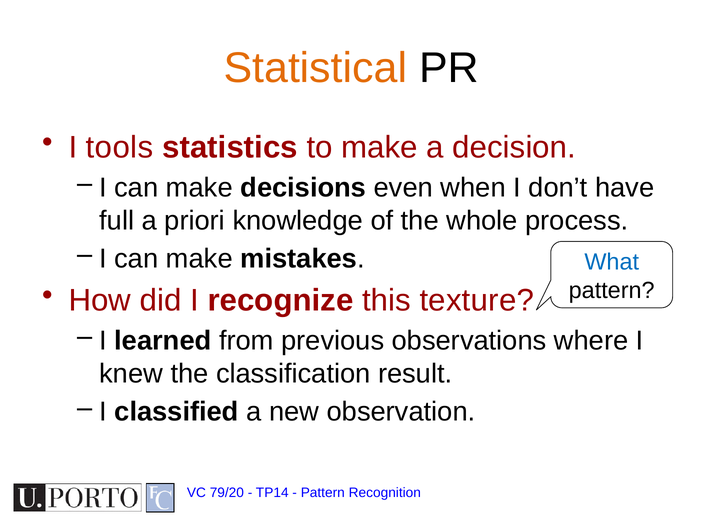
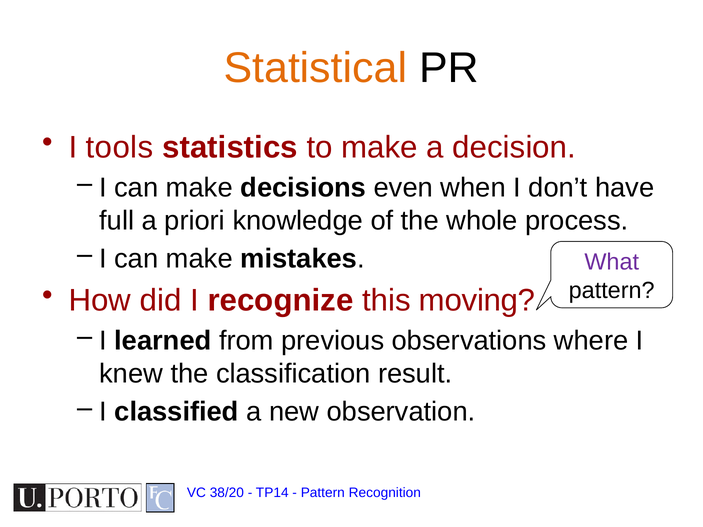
What colour: blue -> purple
texture: texture -> moving
79/20: 79/20 -> 38/20
